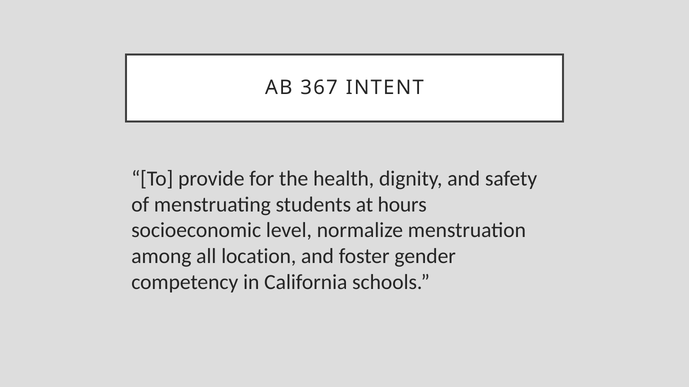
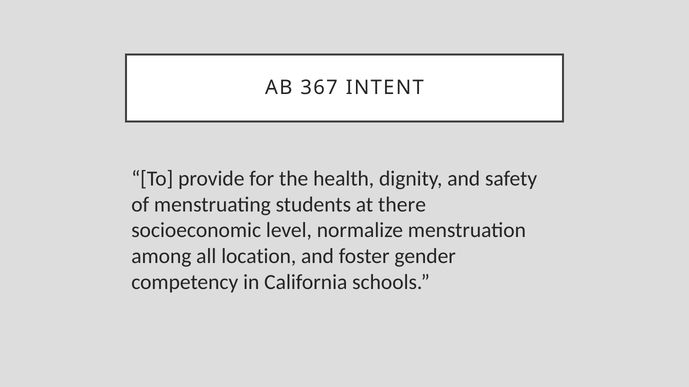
hours: hours -> there
